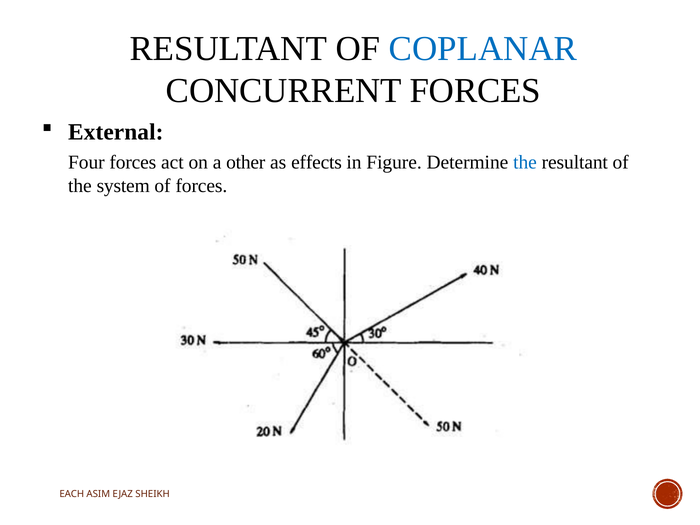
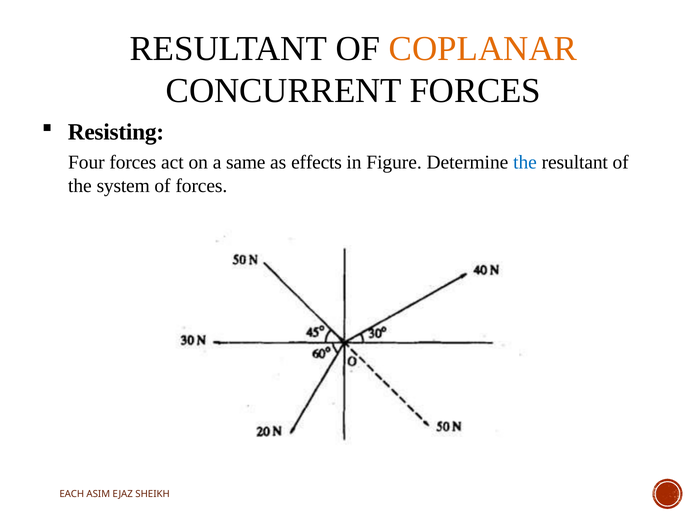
COPLANAR colour: blue -> orange
External: External -> Resisting
other: other -> same
